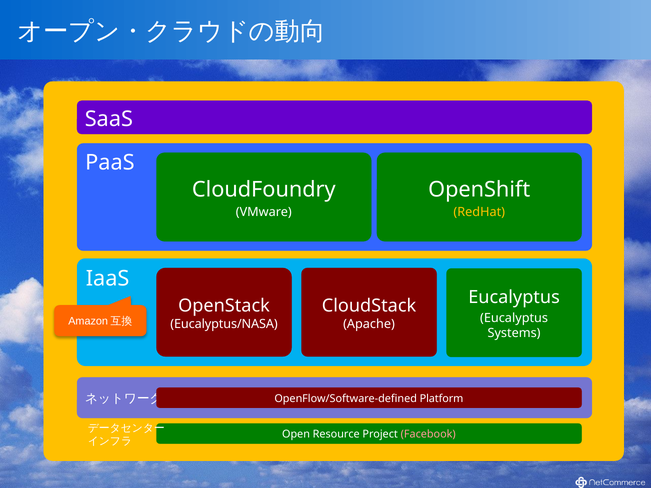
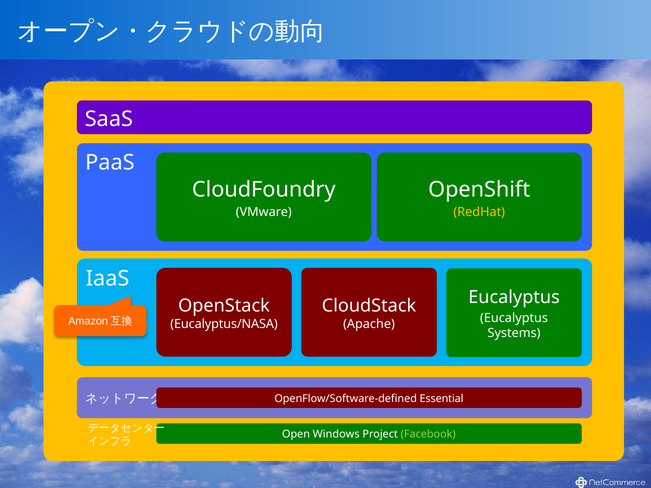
Platform: Platform -> Essential
Resource: Resource -> Windows
Facebook colour: pink -> light green
